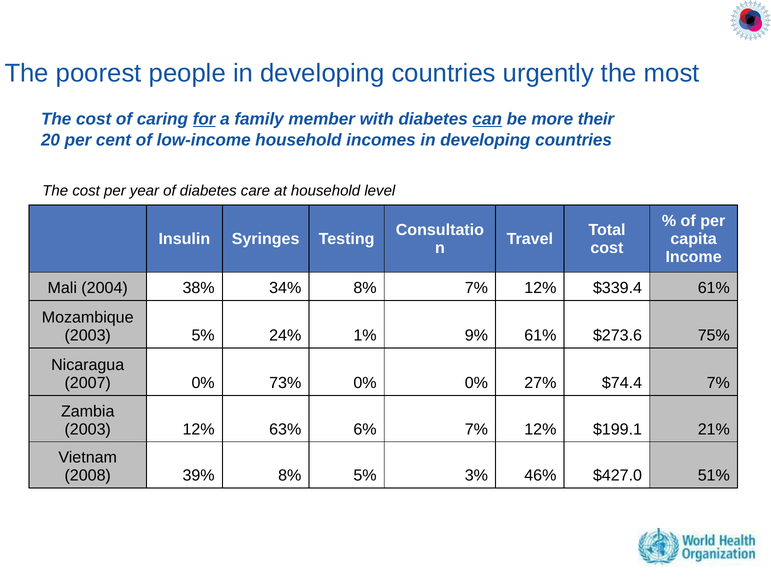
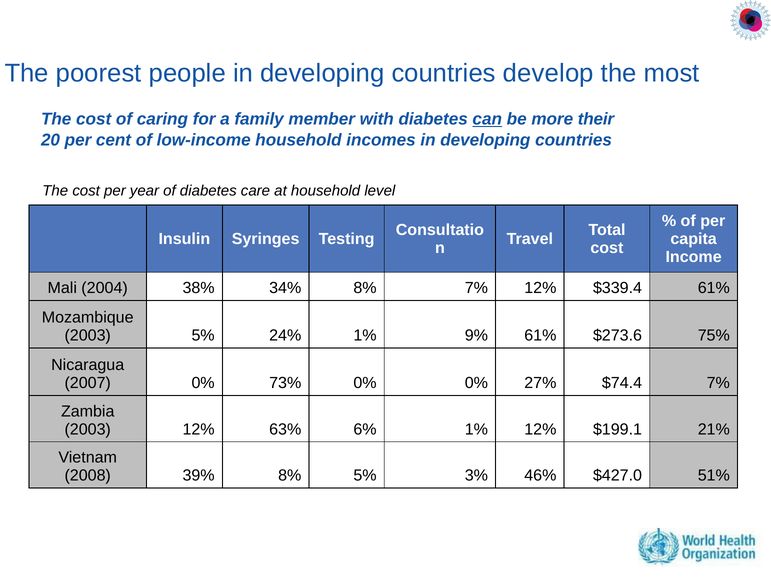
urgently: urgently -> develop
for underline: present -> none
6% 7%: 7% -> 1%
